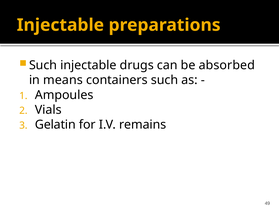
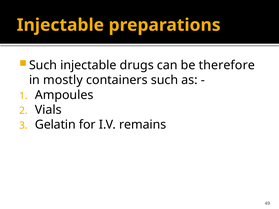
absorbed: absorbed -> therefore
means: means -> mostly
